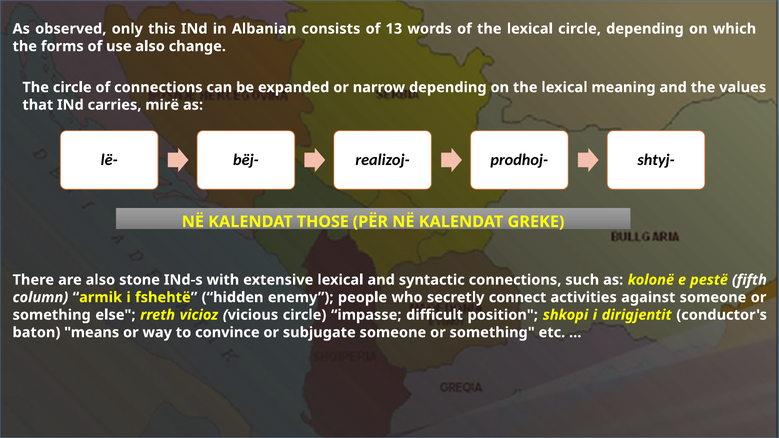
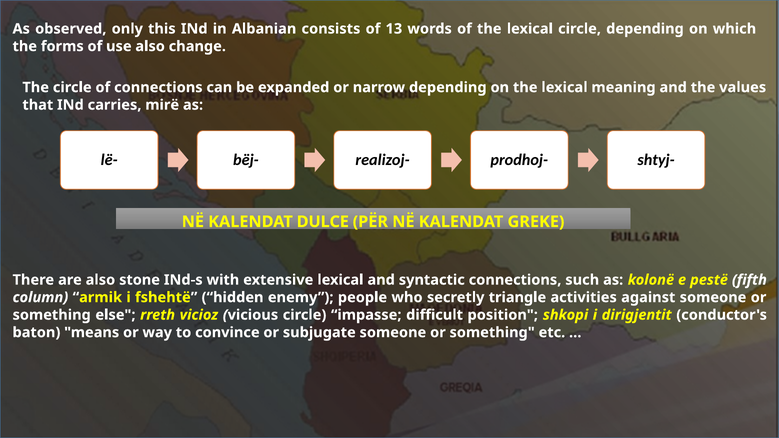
THOSE: THOSE -> DULCE
connect: connect -> triangle
